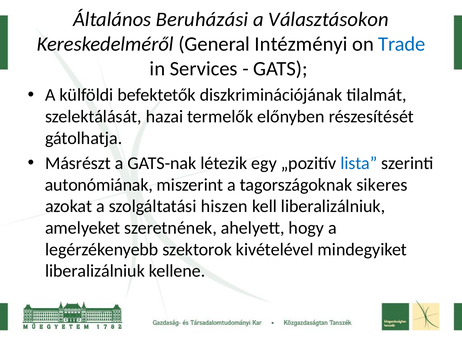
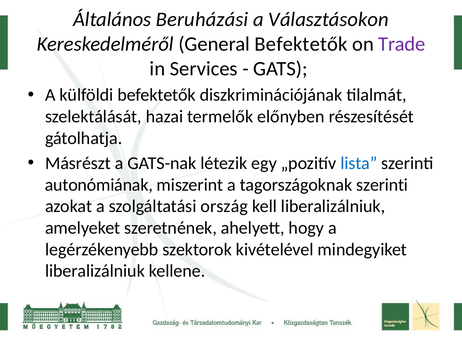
General Intézményi: Intézményi -> Befektetők
Trade colour: blue -> purple
tagországoknak sikeres: sikeres -> szerinti
hiszen: hiszen -> ország
